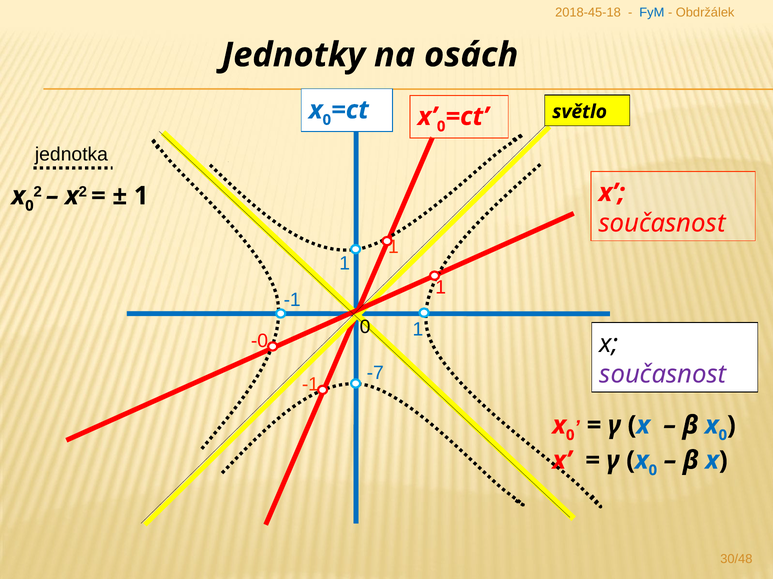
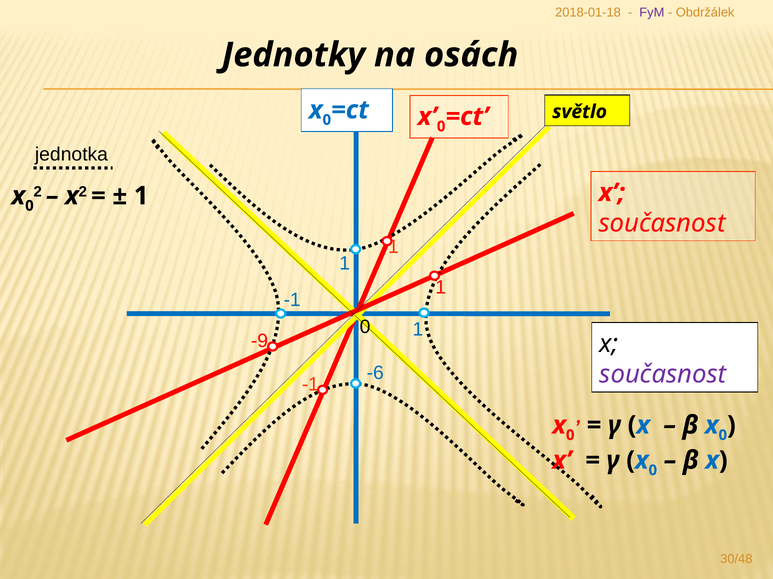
2018-45-18: 2018-45-18 -> 2018-01-18
FyM colour: blue -> purple
-0: -0 -> -9
-7: -7 -> -6
